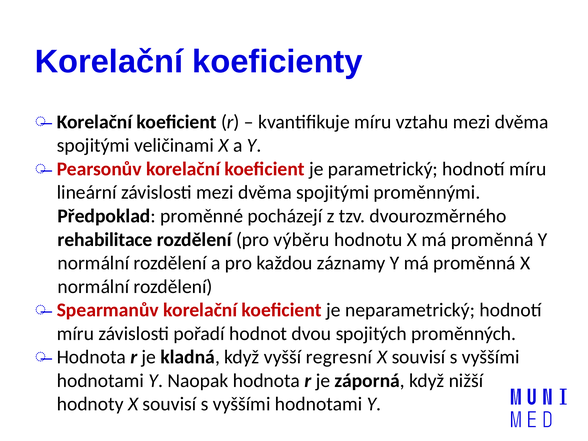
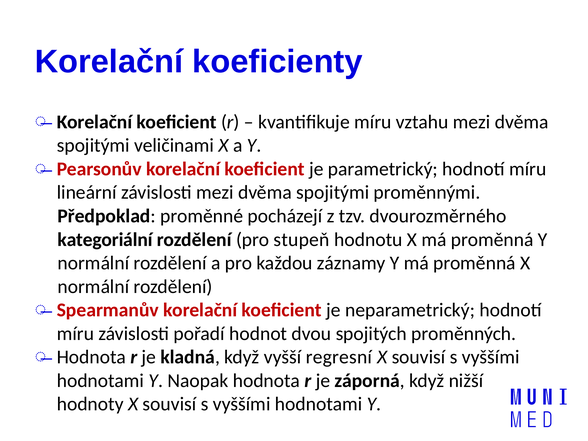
rehabilitace: rehabilitace -> kategoriální
výběru: výběru -> stupeň
